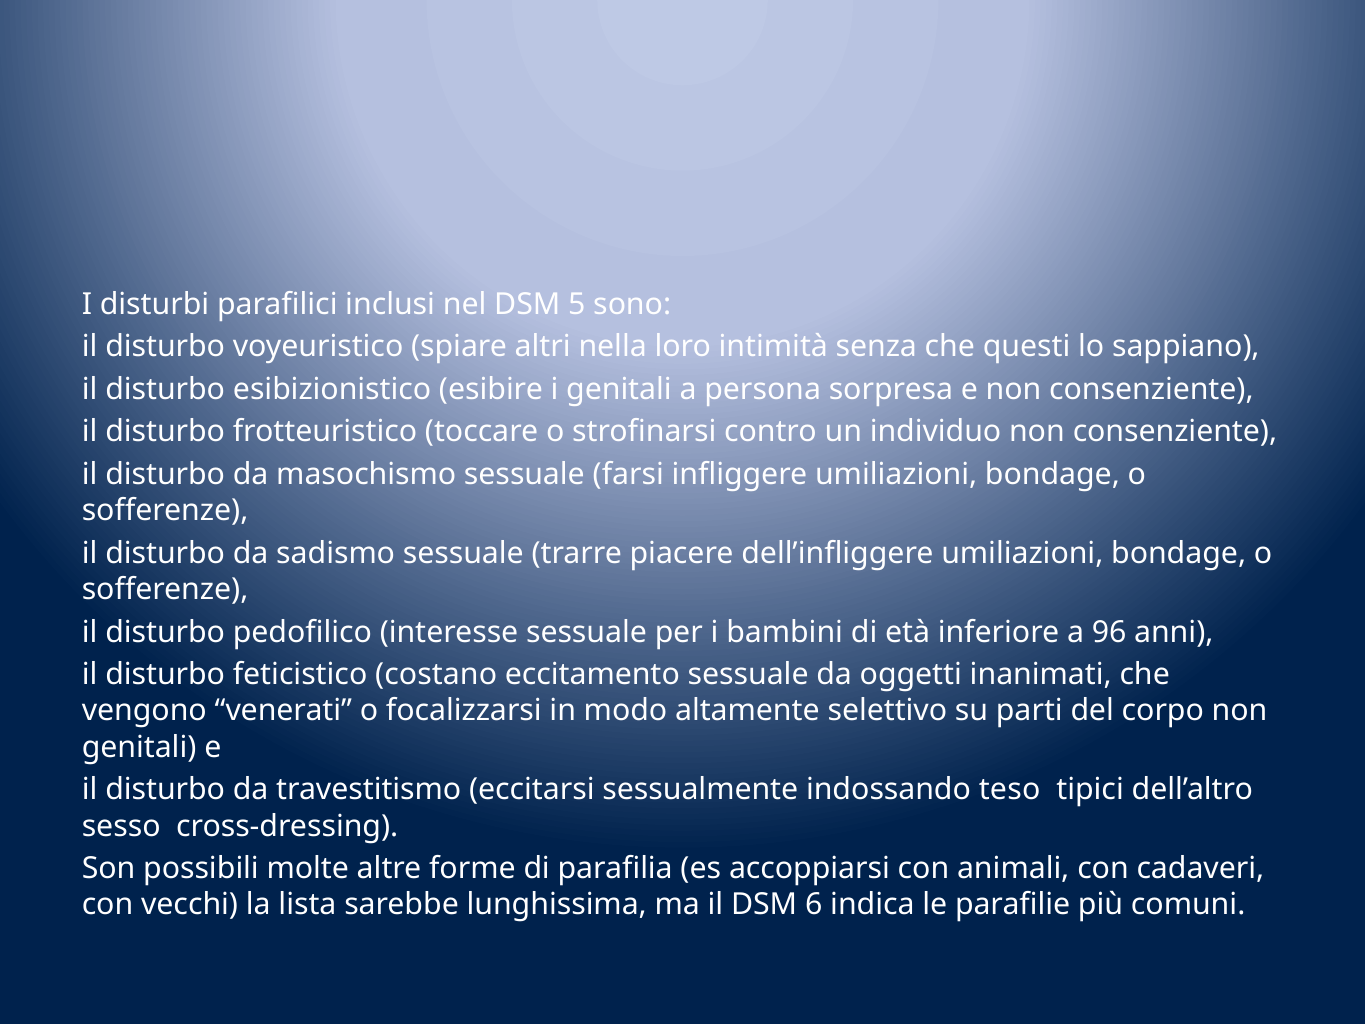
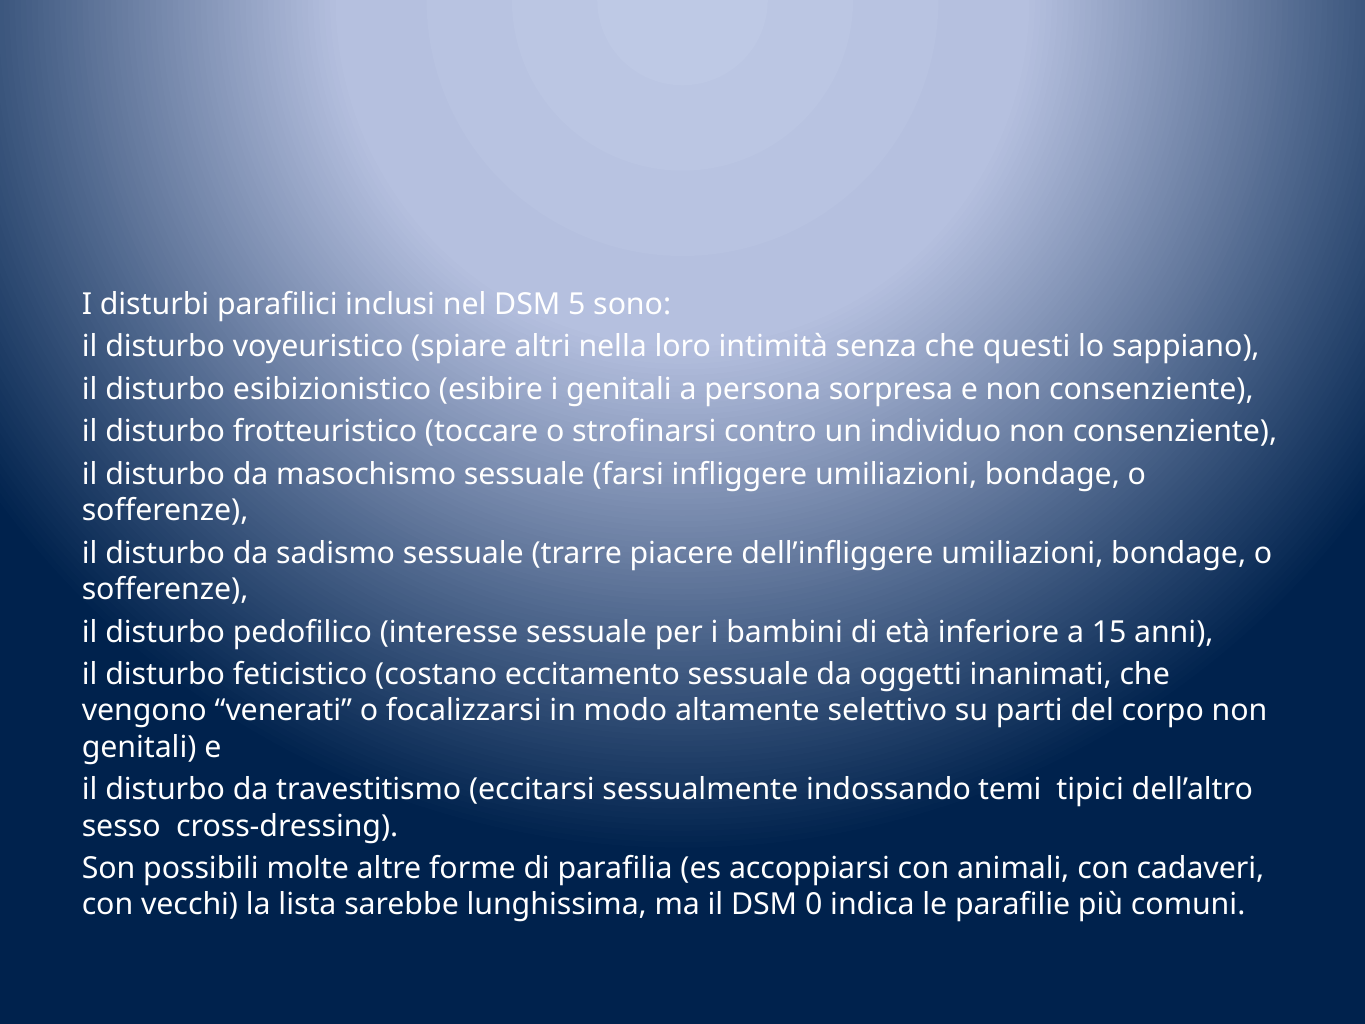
96: 96 -> 15
teso: teso -> temi
6: 6 -> 0
